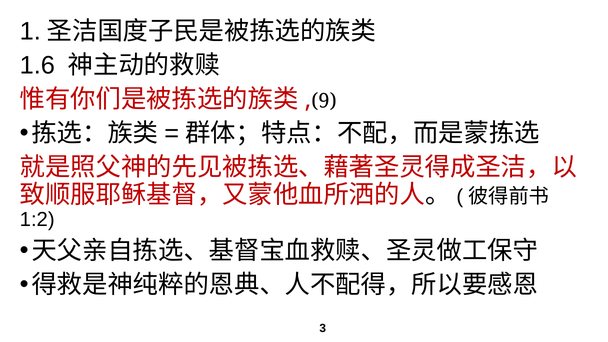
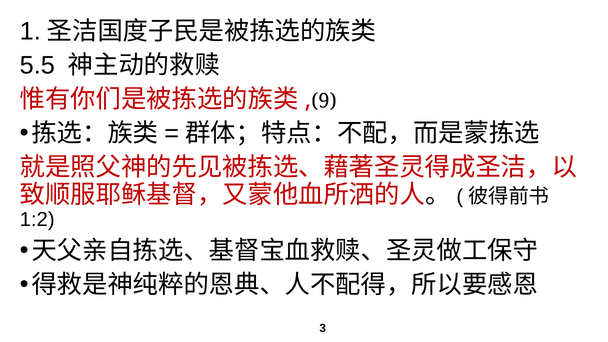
1.6: 1.6 -> 5.5
